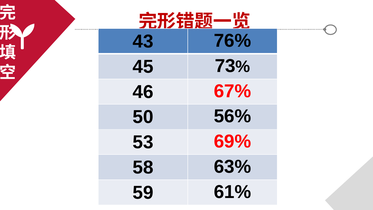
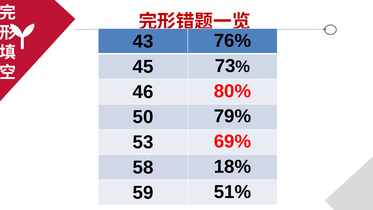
67%: 67% -> 80%
56%: 56% -> 79%
63%: 63% -> 18%
61%: 61% -> 51%
